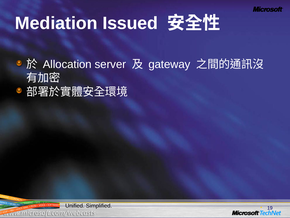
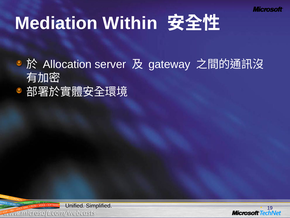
Issued: Issued -> Within
